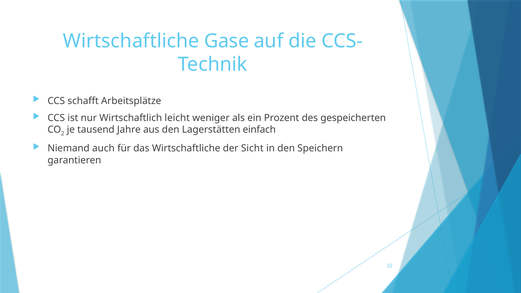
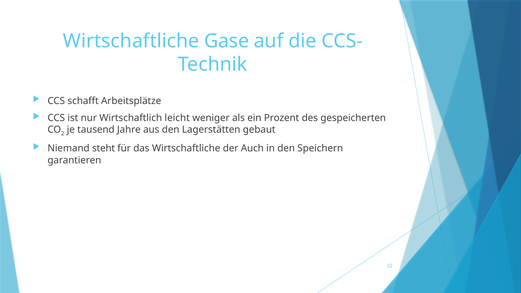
einfach: einfach -> gebaut
auch: auch -> steht
Sicht: Sicht -> Auch
